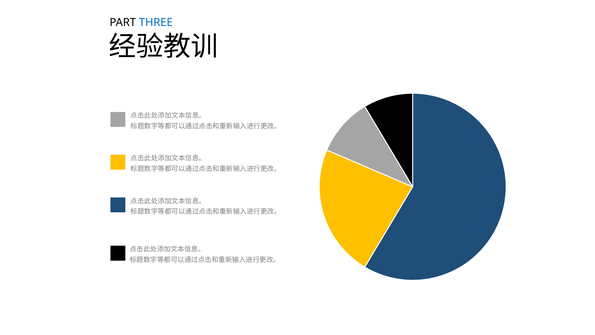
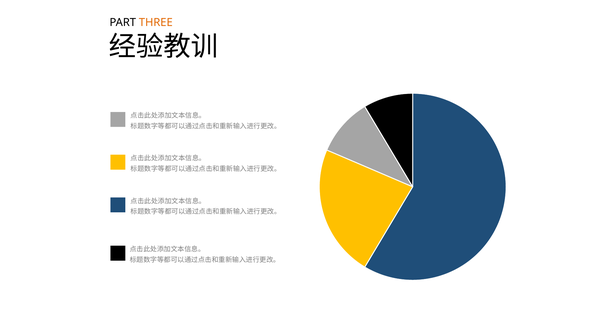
THREE colour: blue -> orange
